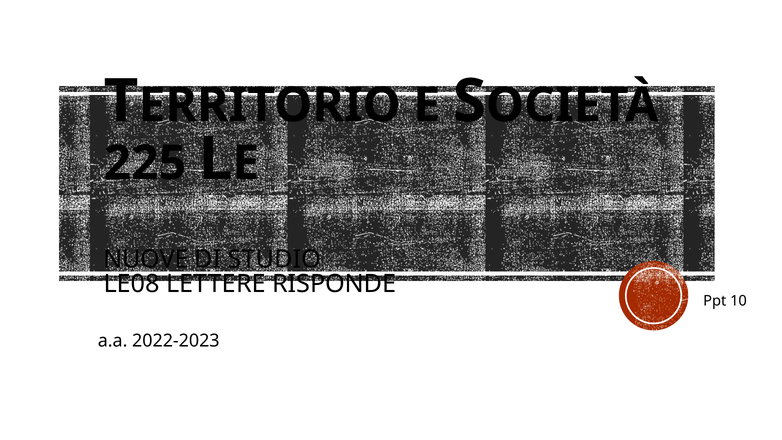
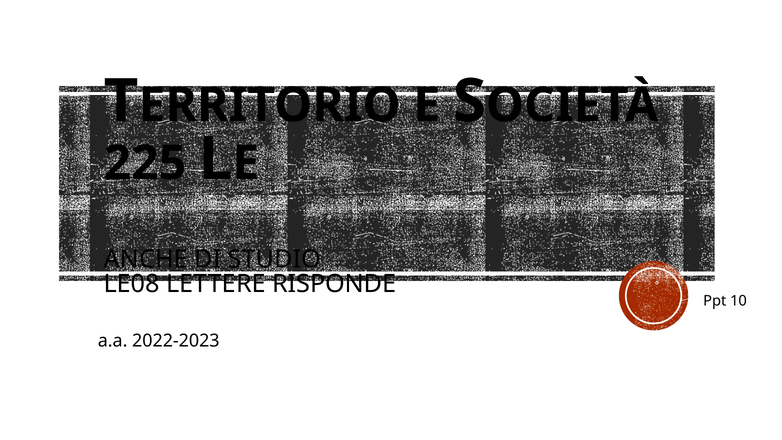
NUOVE: NUOVE -> ANCHE
